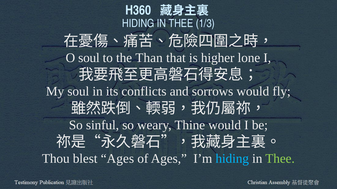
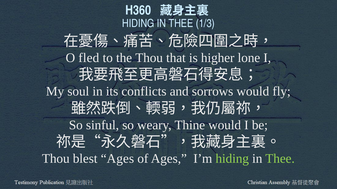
O soul: soul -> fled
the Than: Than -> Thou
hiding at (232, 159) colour: light blue -> light green
